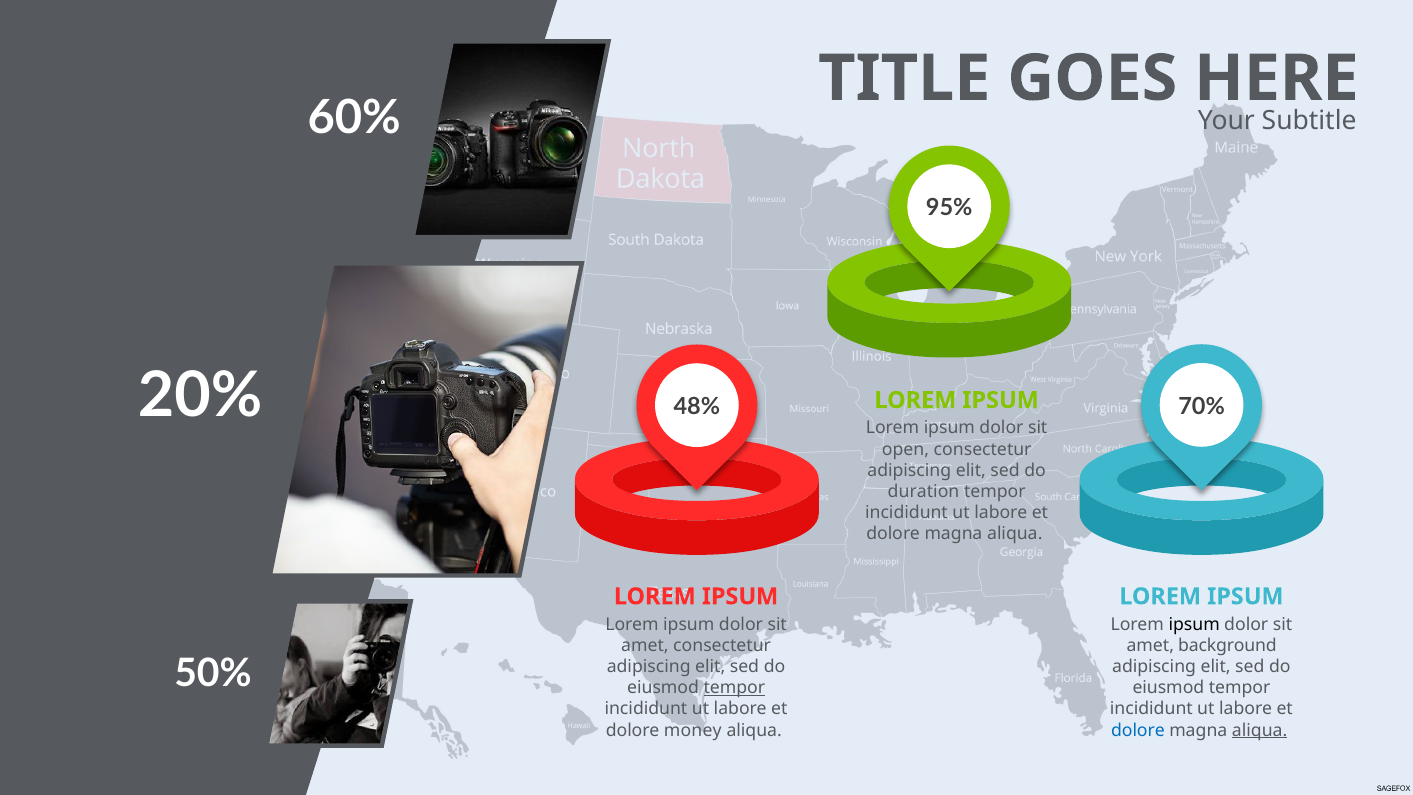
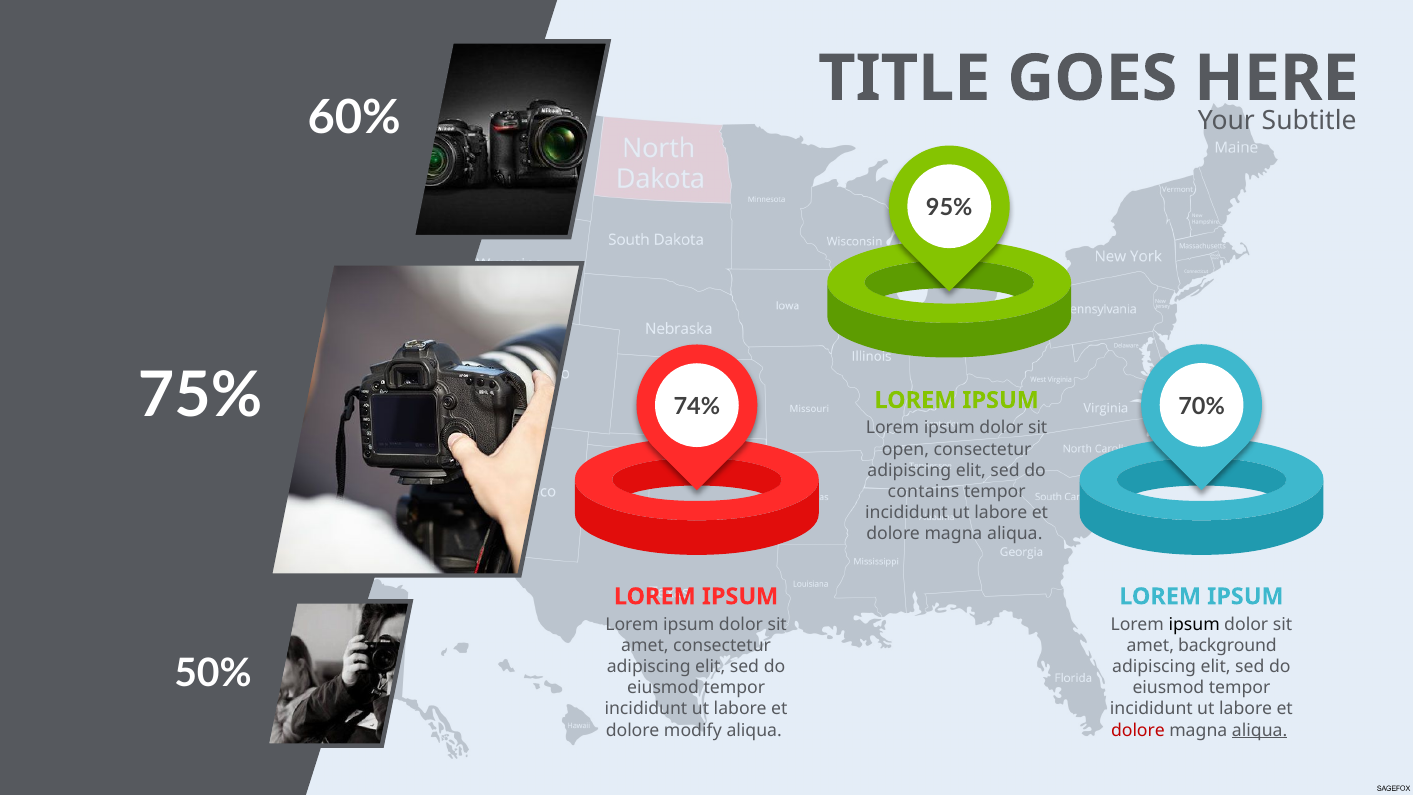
20%: 20% -> 75%
48%: 48% -> 74%
duration: duration -> contains
tempor at (734, 688) underline: present -> none
money: money -> modify
dolore at (1138, 730) colour: blue -> red
